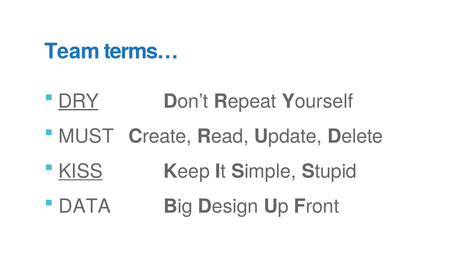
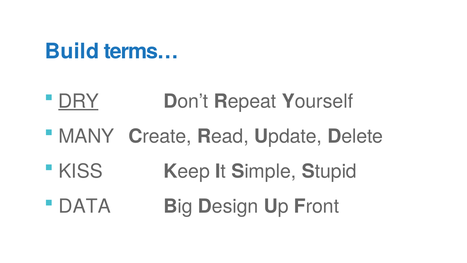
Team: Team -> Build
MUST: MUST -> MANY
KISS underline: present -> none
